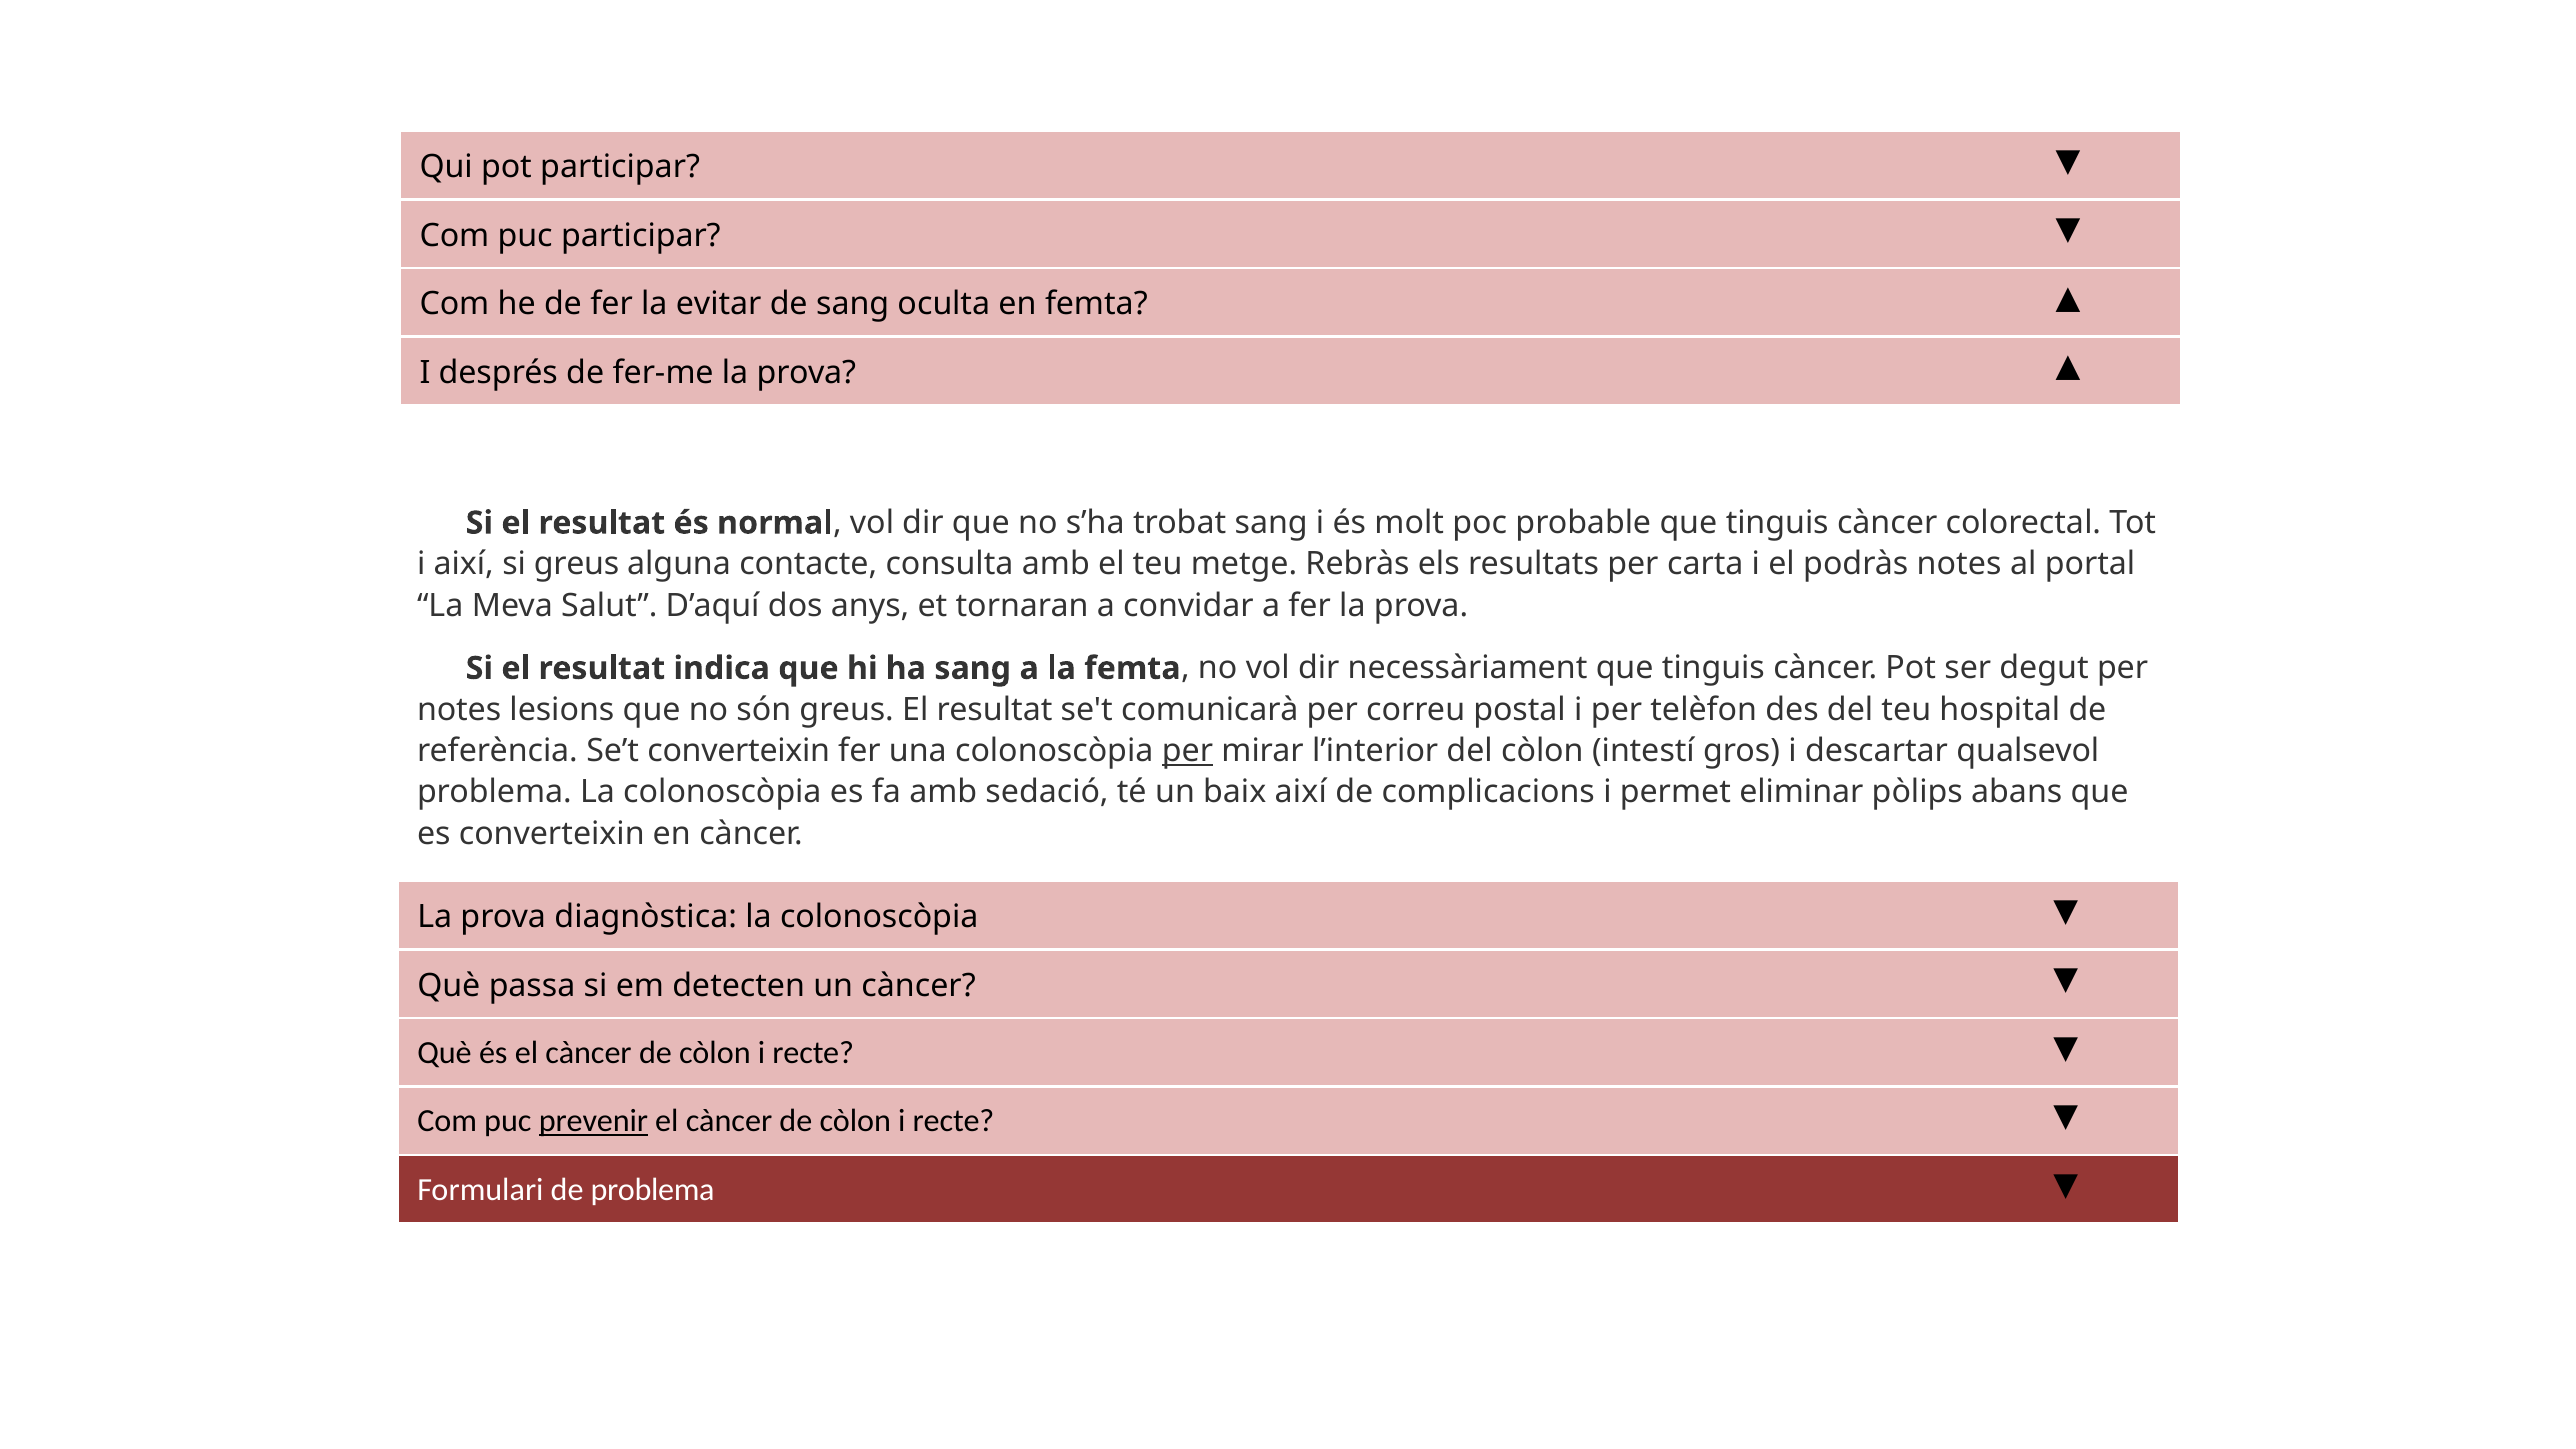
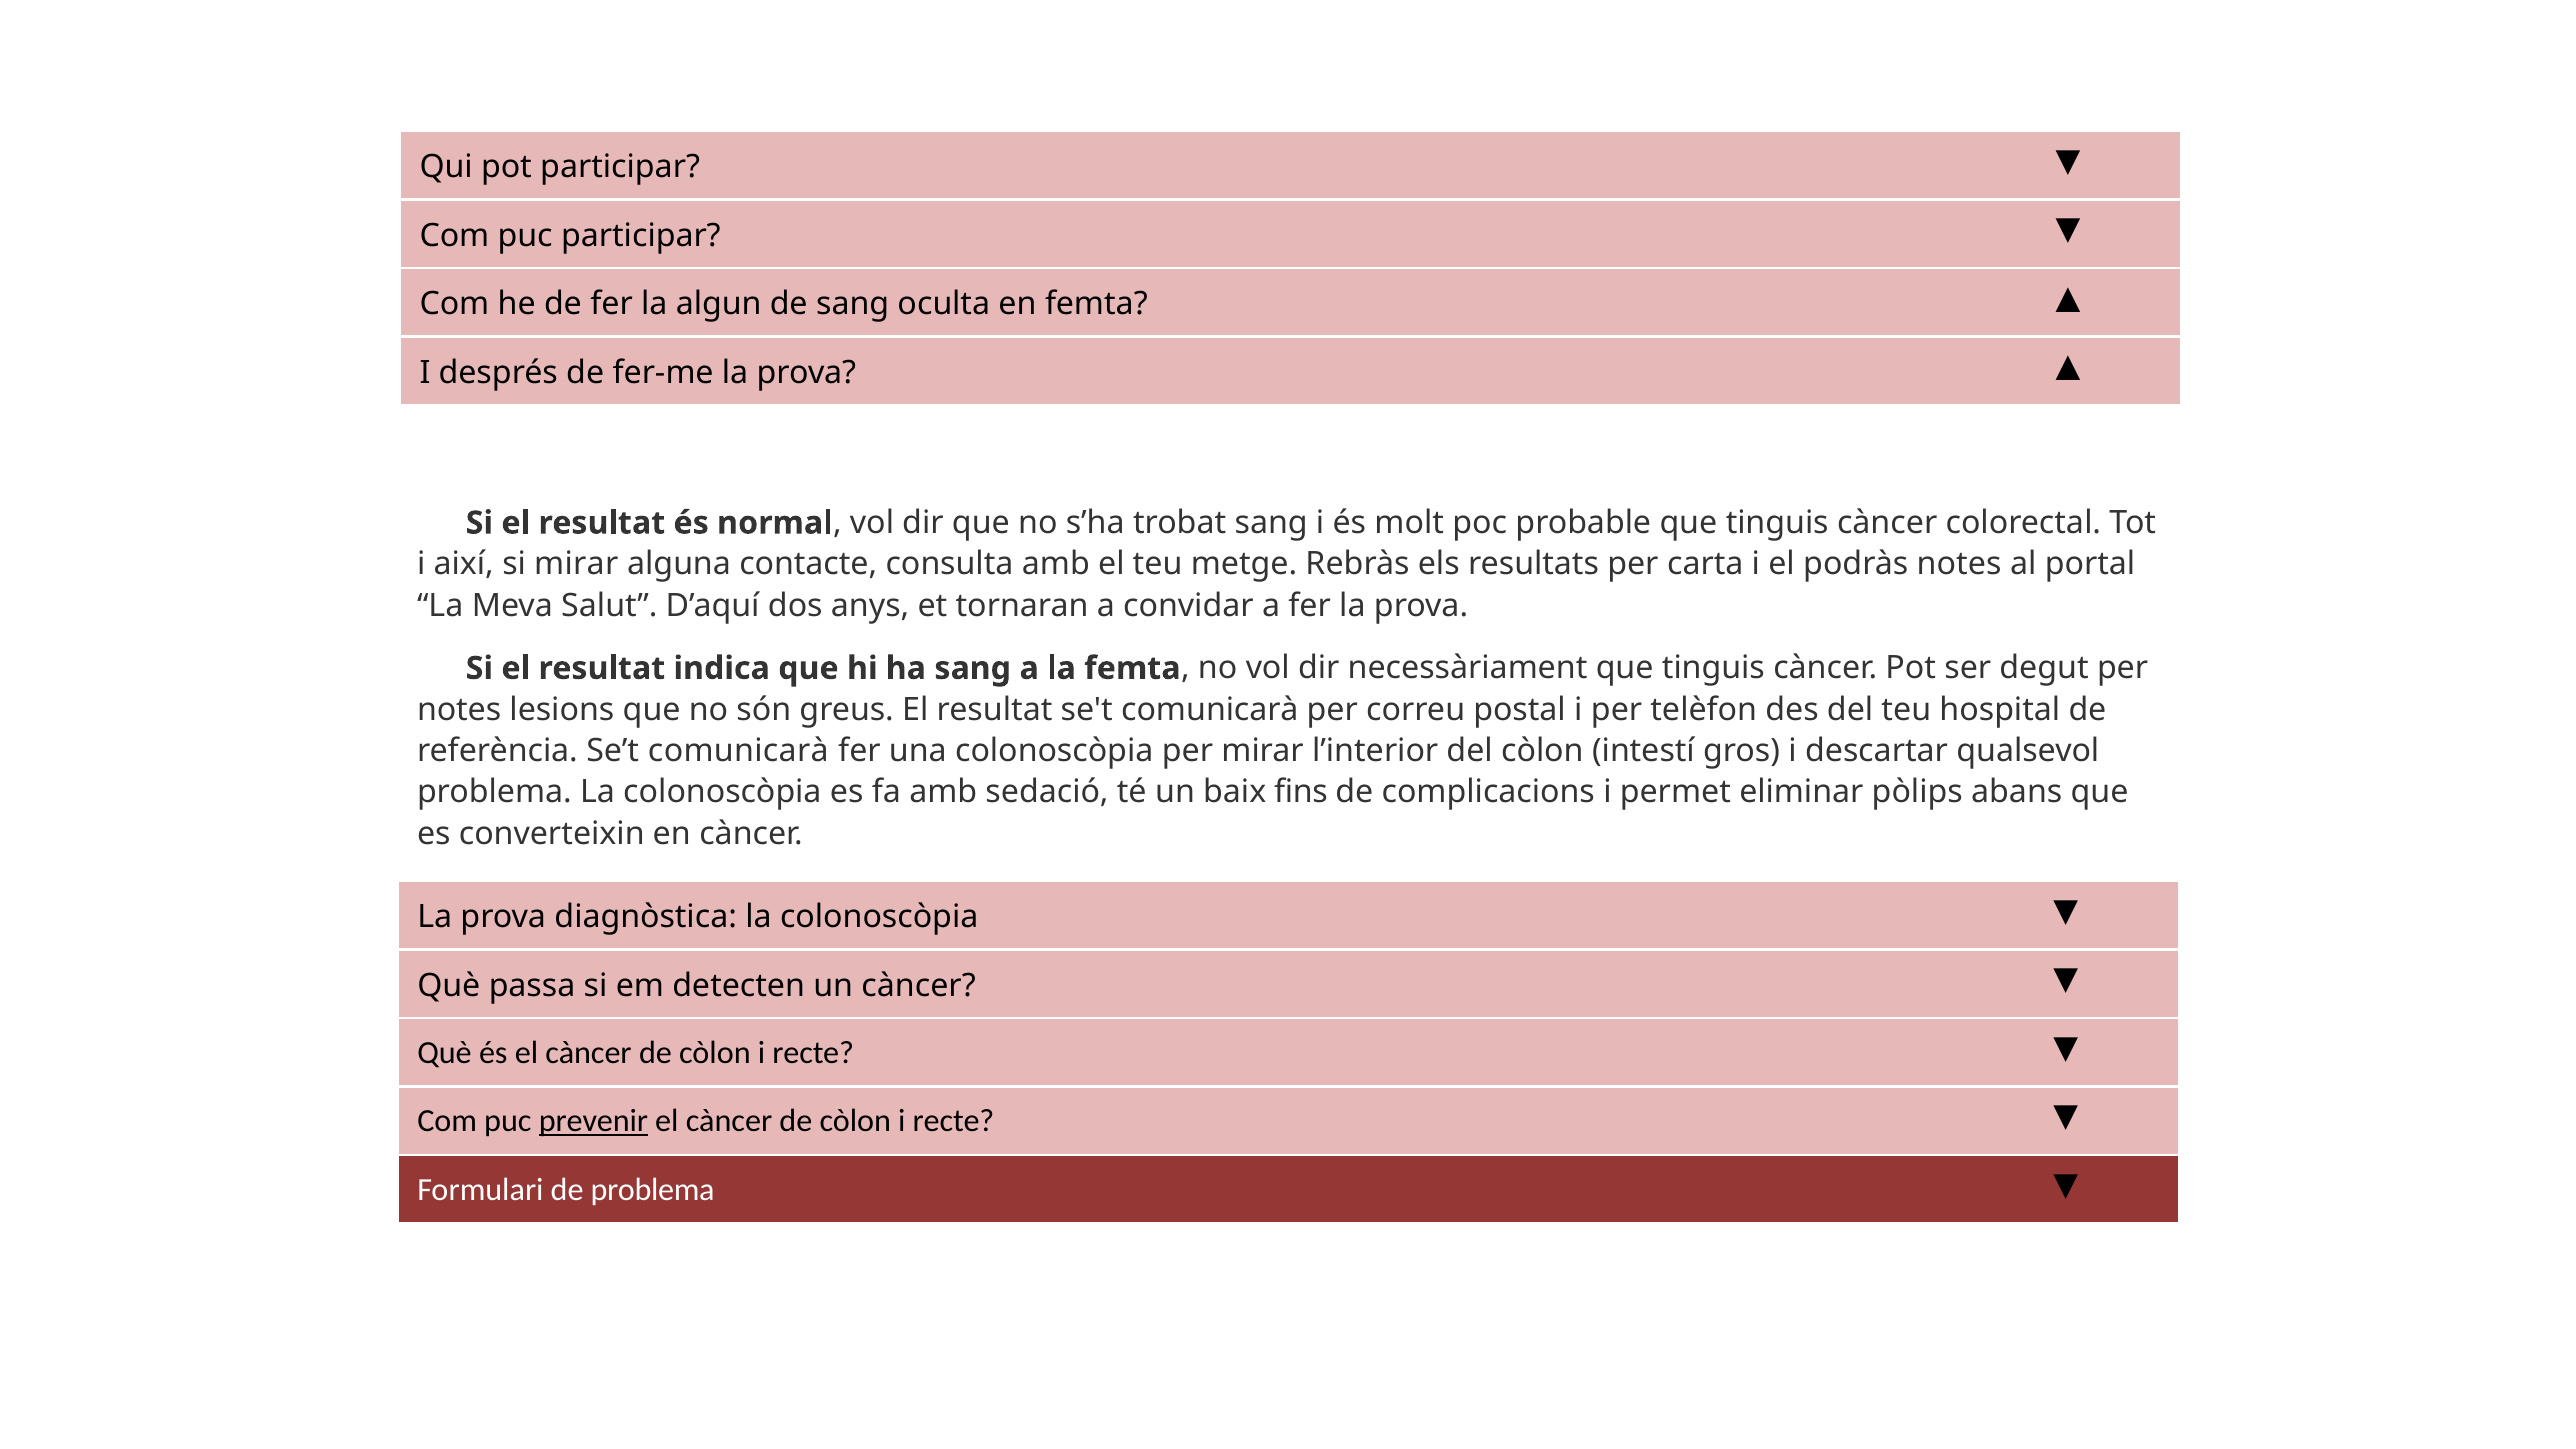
evitar: evitar -> algun
si greus: greus -> mirar
Se’t converteixin: converteixin -> comunicarà
per at (1187, 751) underline: present -> none
baix així: així -> fins
